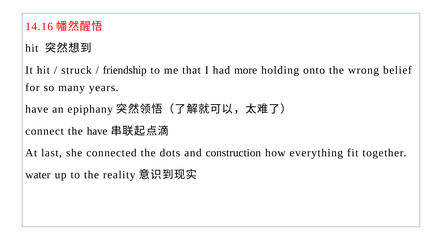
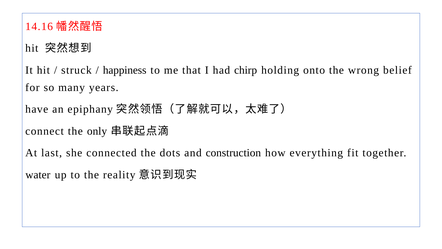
friendship: friendship -> happiness
more: more -> chirp
the have: have -> only
